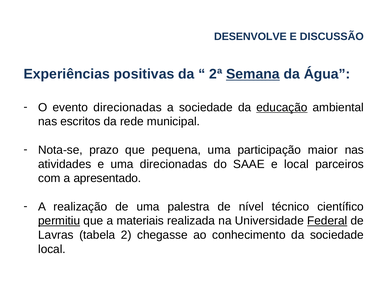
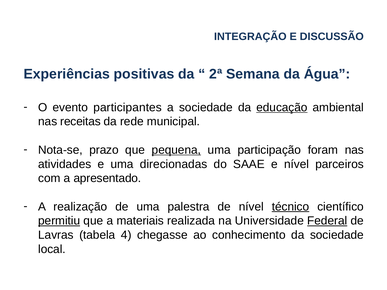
DESENVOLVE: DESENVOLVE -> INTEGRAÇÃO
Semana underline: present -> none
evento direcionadas: direcionadas -> participantes
escritos: escritos -> receitas
pequena underline: none -> present
maior: maior -> foram
e local: local -> nível
técnico underline: none -> present
2: 2 -> 4
